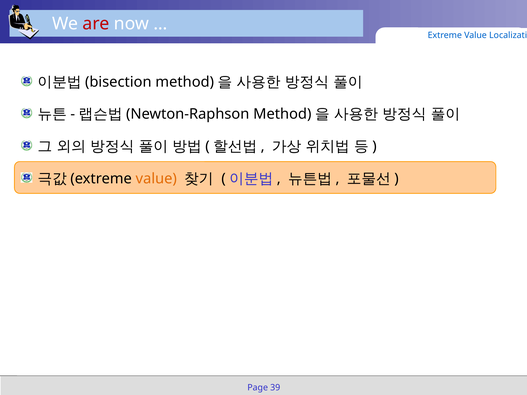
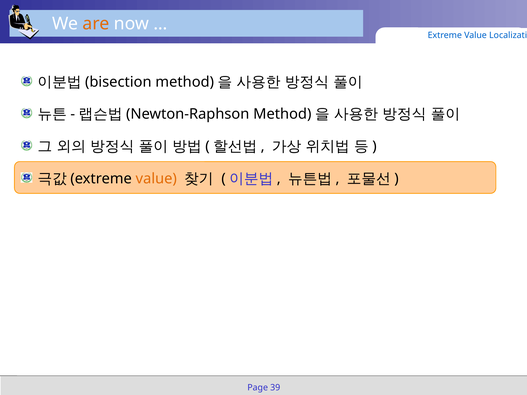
are colour: red -> orange
